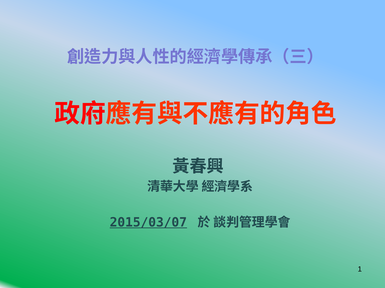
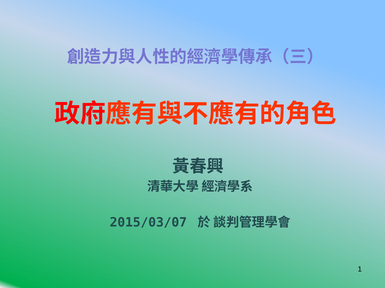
2015/03/07 underline: present -> none
